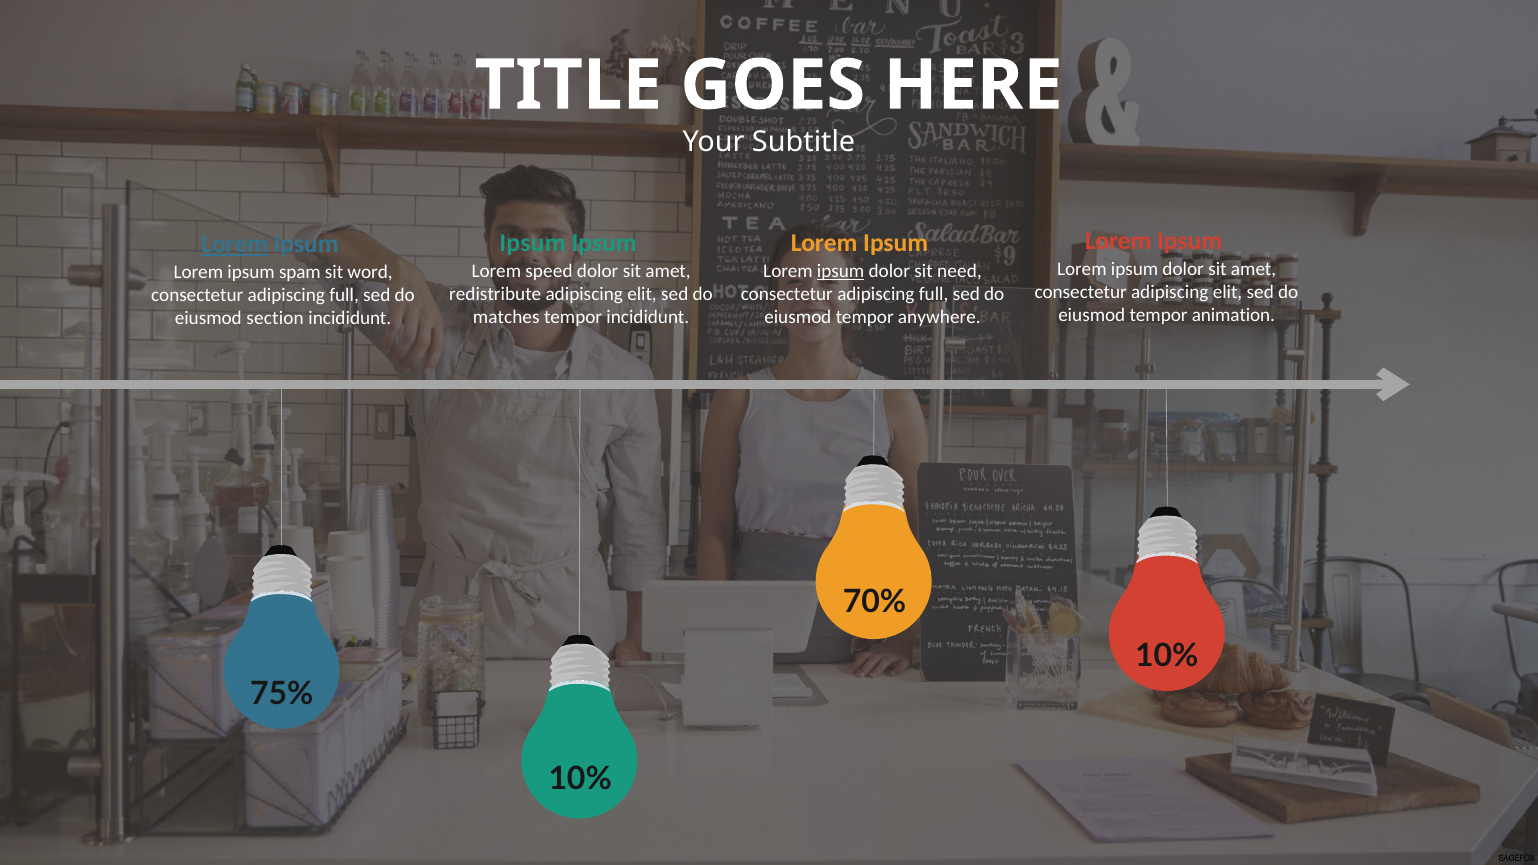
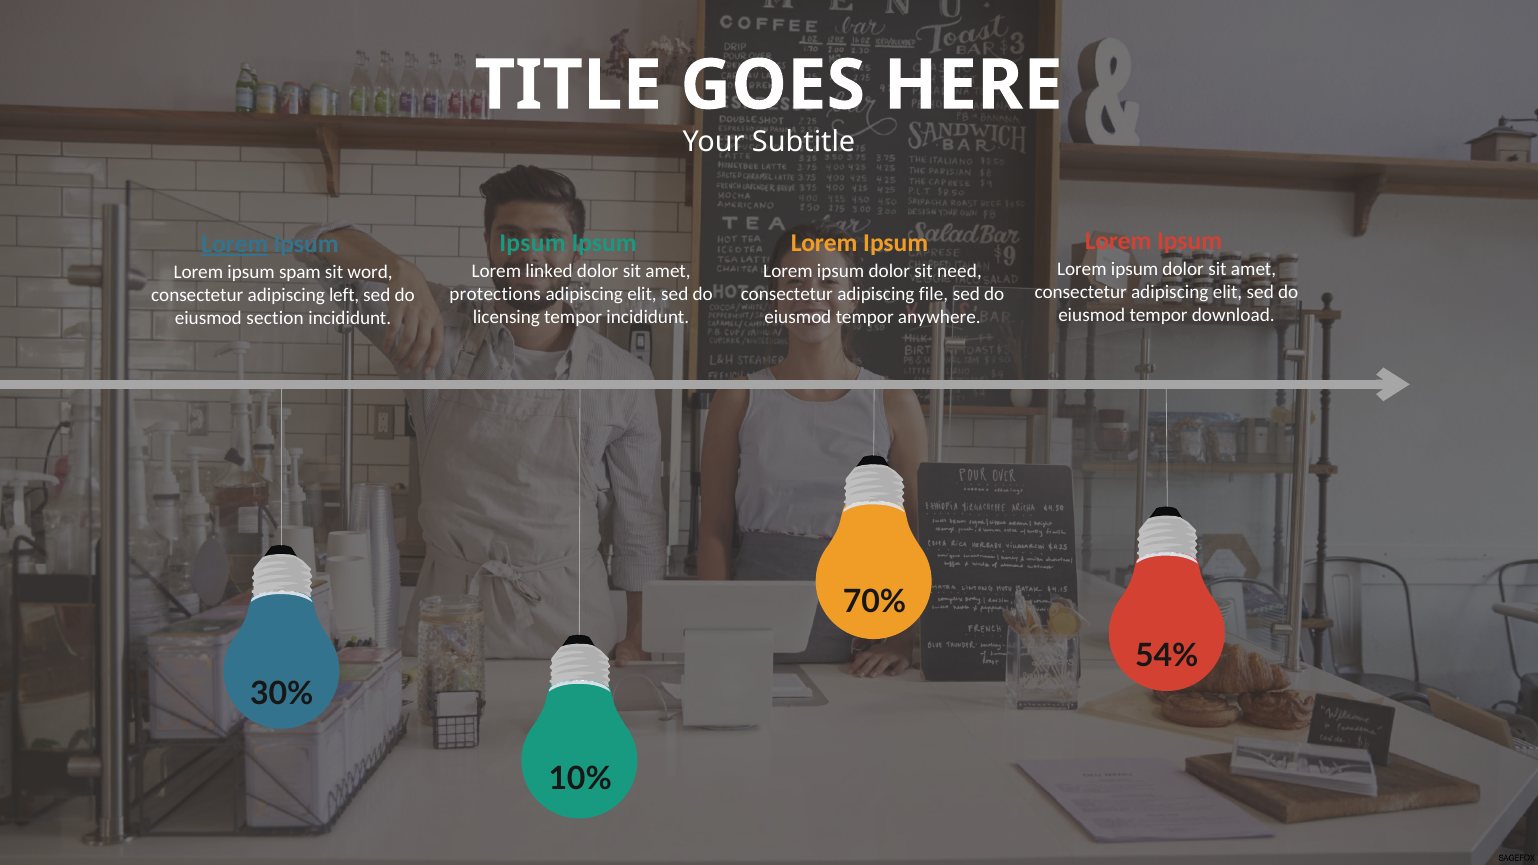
speed: speed -> linked
ipsum at (841, 271) underline: present -> none
redistribute: redistribute -> protections
full at (934, 294): full -> file
full at (344, 295): full -> left
animation: animation -> download
matches: matches -> licensing
10% at (1167, 656): 10% -> 54%
75%: 75% -> 30%
